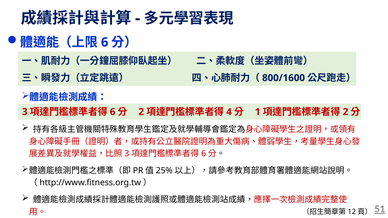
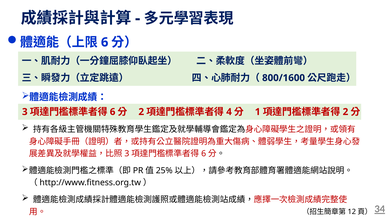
51: 51 -> 34
